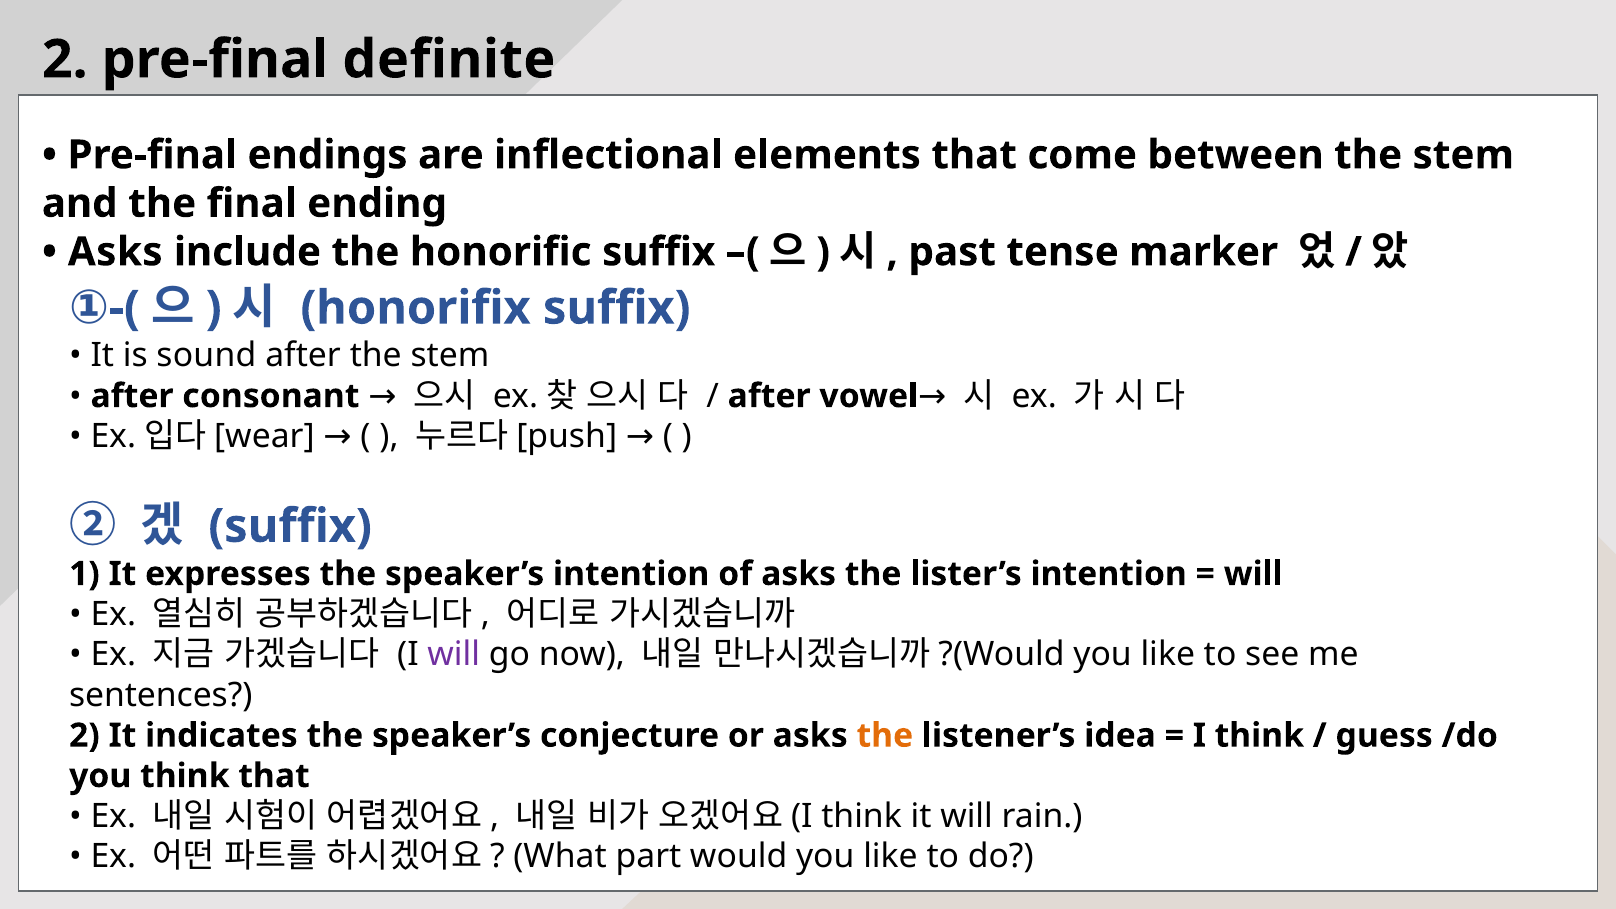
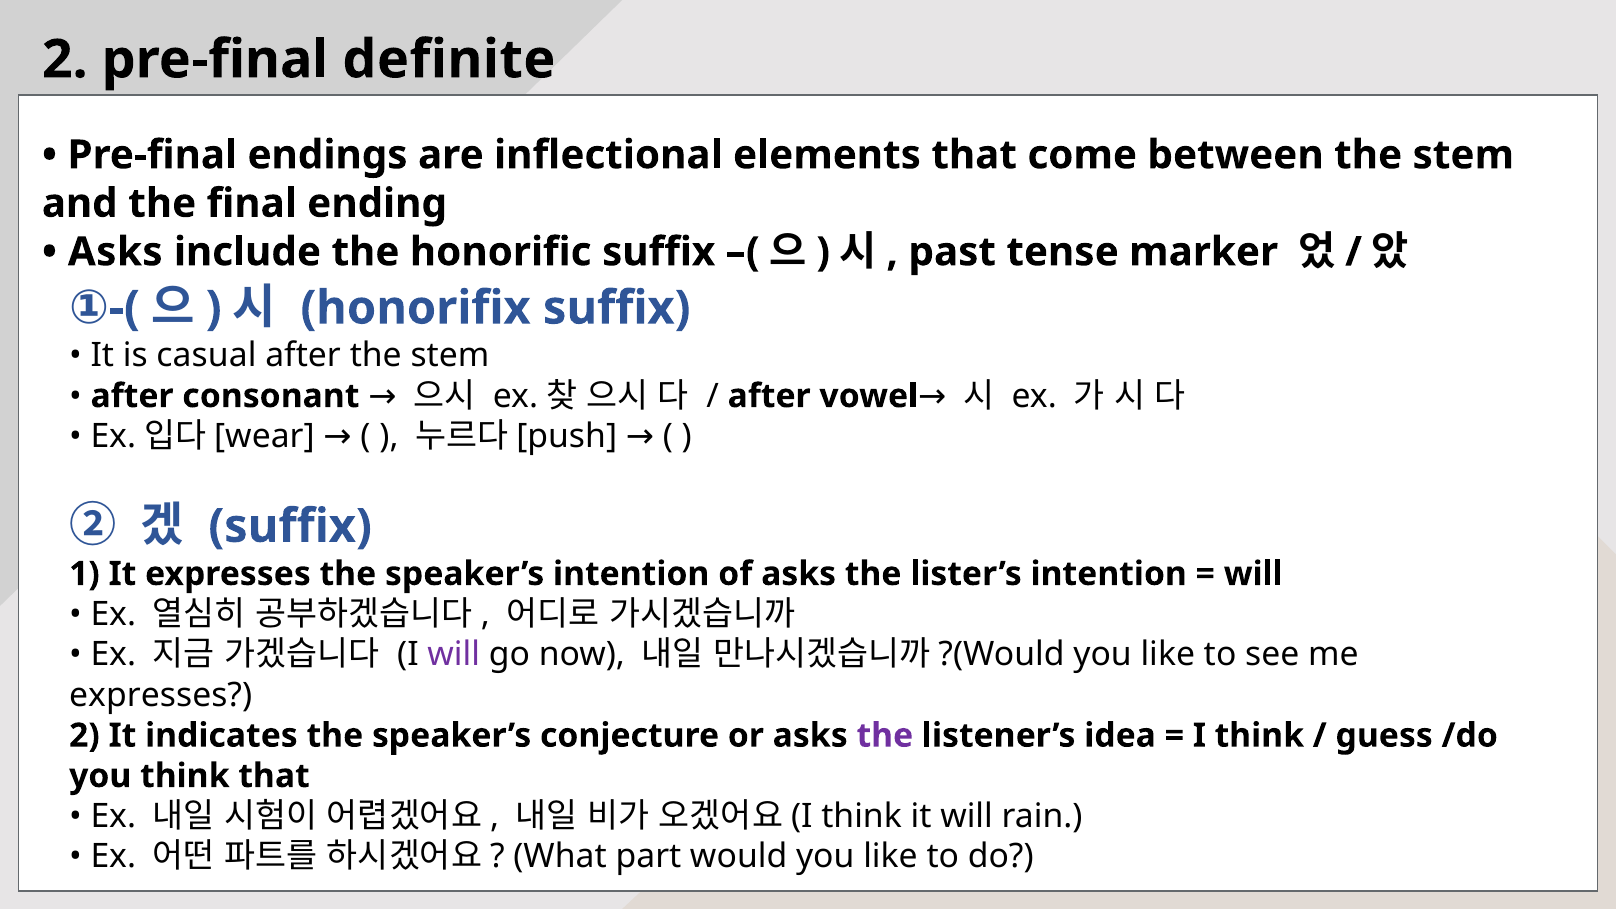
sound: sound -> casual
sentences at (161, 695): sentences -> expresses
the at (885, 736) colour: orange -> purple
